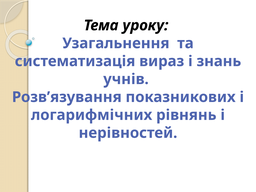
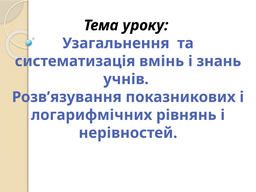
вираз: вираз -> вмінь
